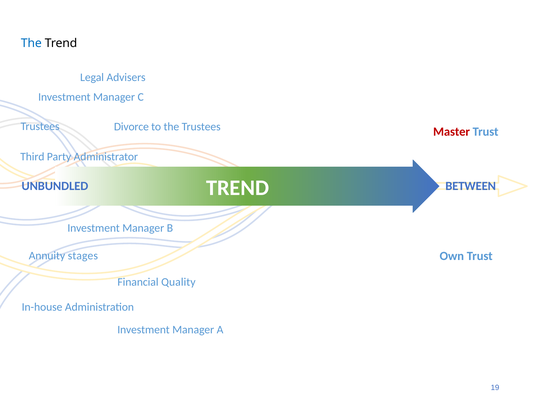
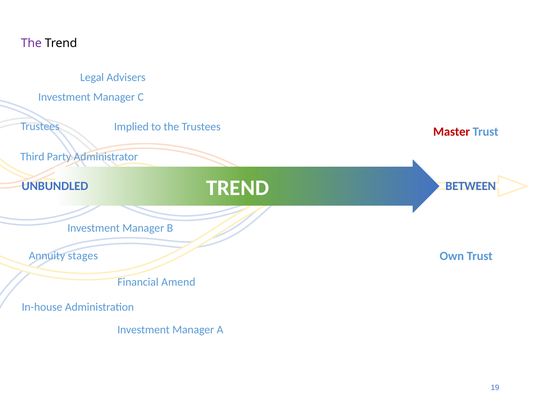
The at (31, 43) colour: blue -> purple
Divorce: Divorce -> Implied
Quality: Quality -> Amend
